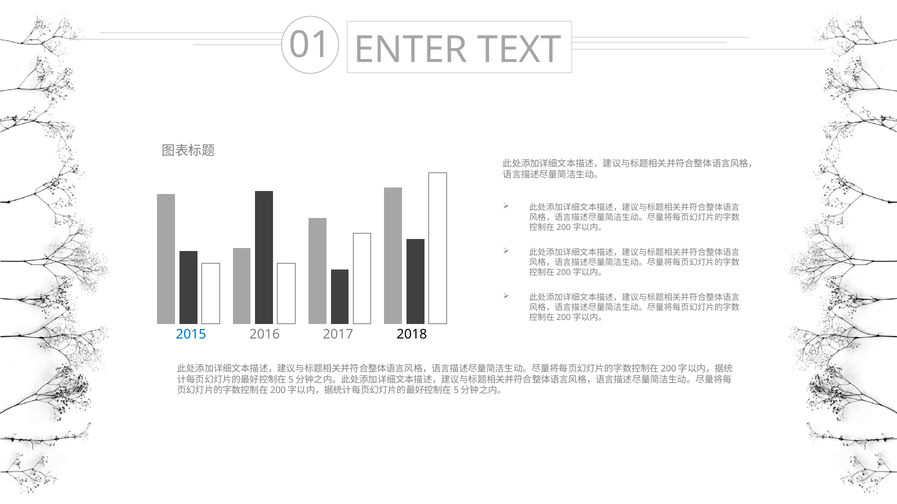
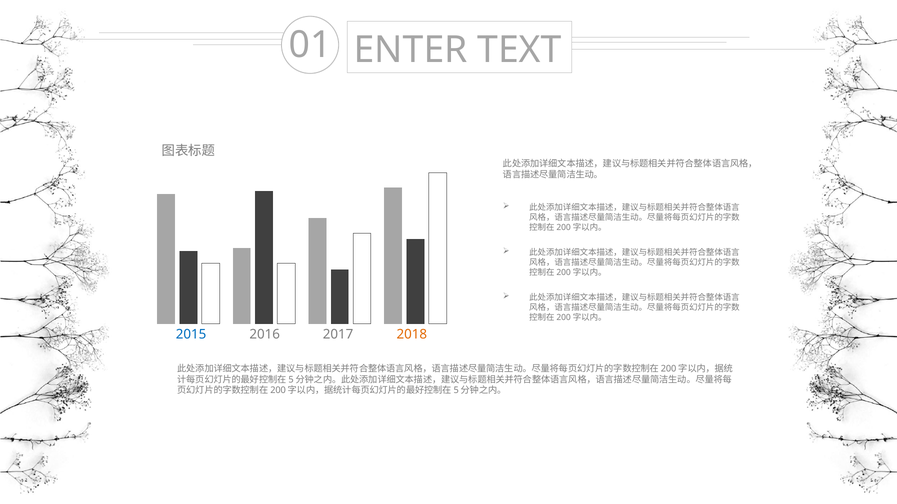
2018 colour: black -> orange
